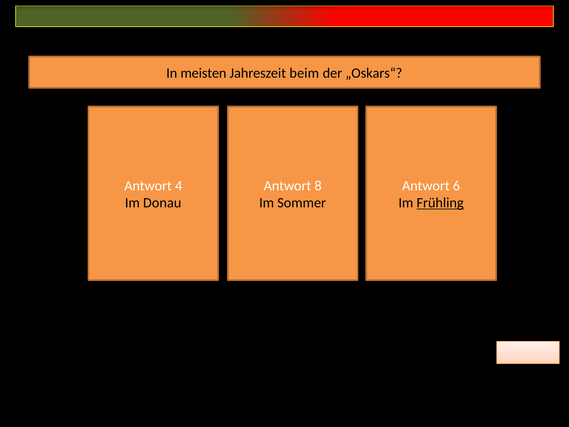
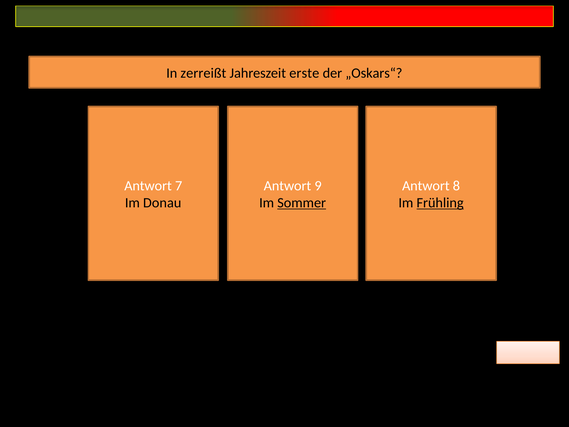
meisten: meisten -> zerreißt
beim: beim -> erste
4: 4 -> 7
8: 8 -> 9
6: 6 -> 8
Sommer underline: none -> present
